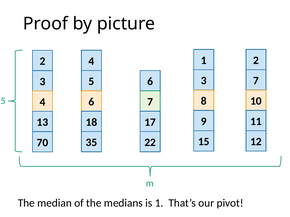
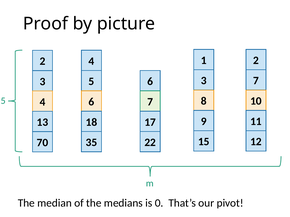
is 1: 1 -> 0
